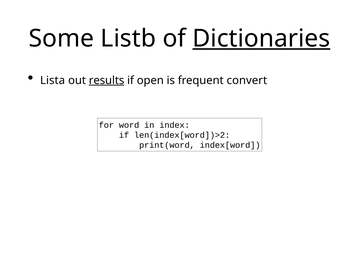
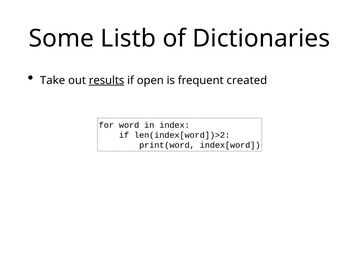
Dictionaries underline: present -> none
Lista: Lista -> Take
convert: convert -> created
